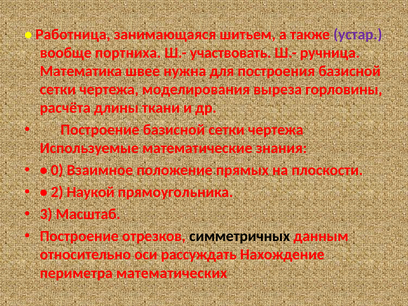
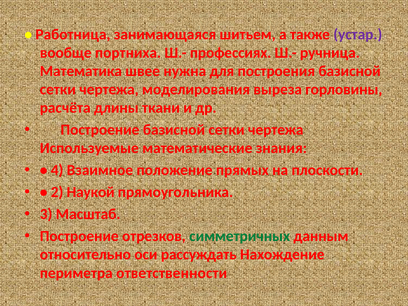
участвовать: участвовать -> профессиях
0: 0 -> 4
симметричных colour: black -> green
математических: математических -> ответственности
